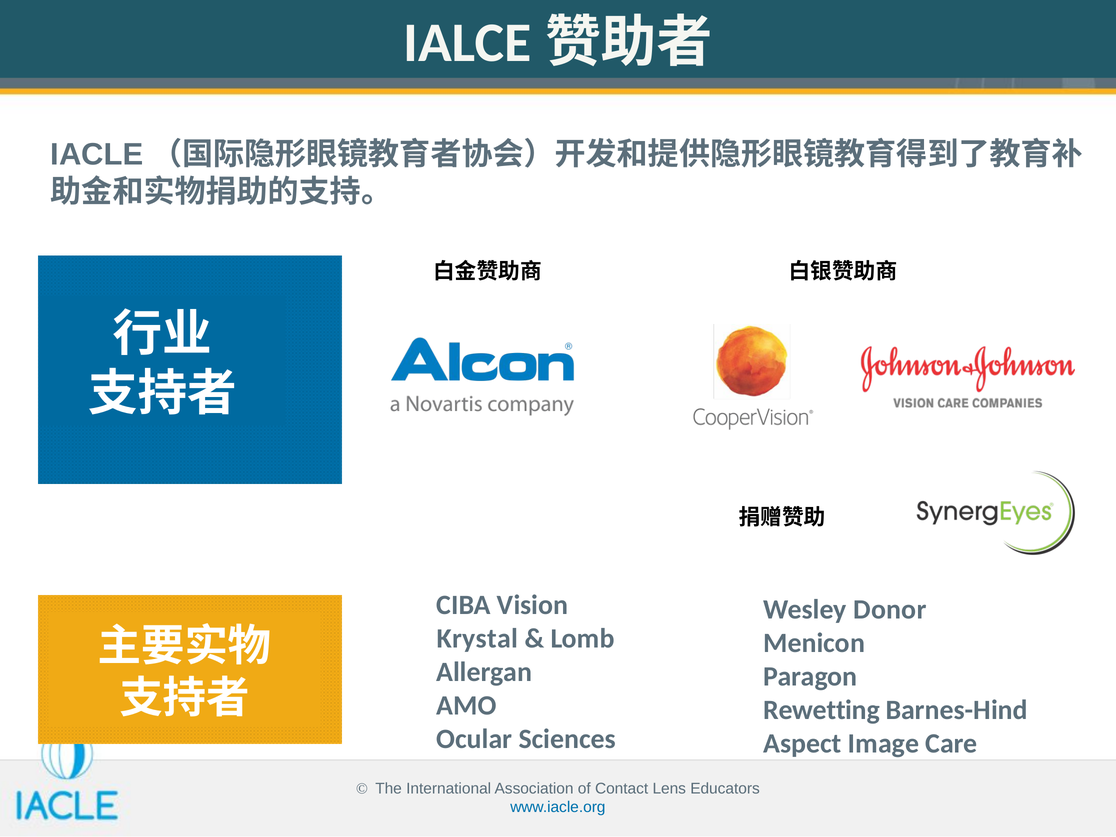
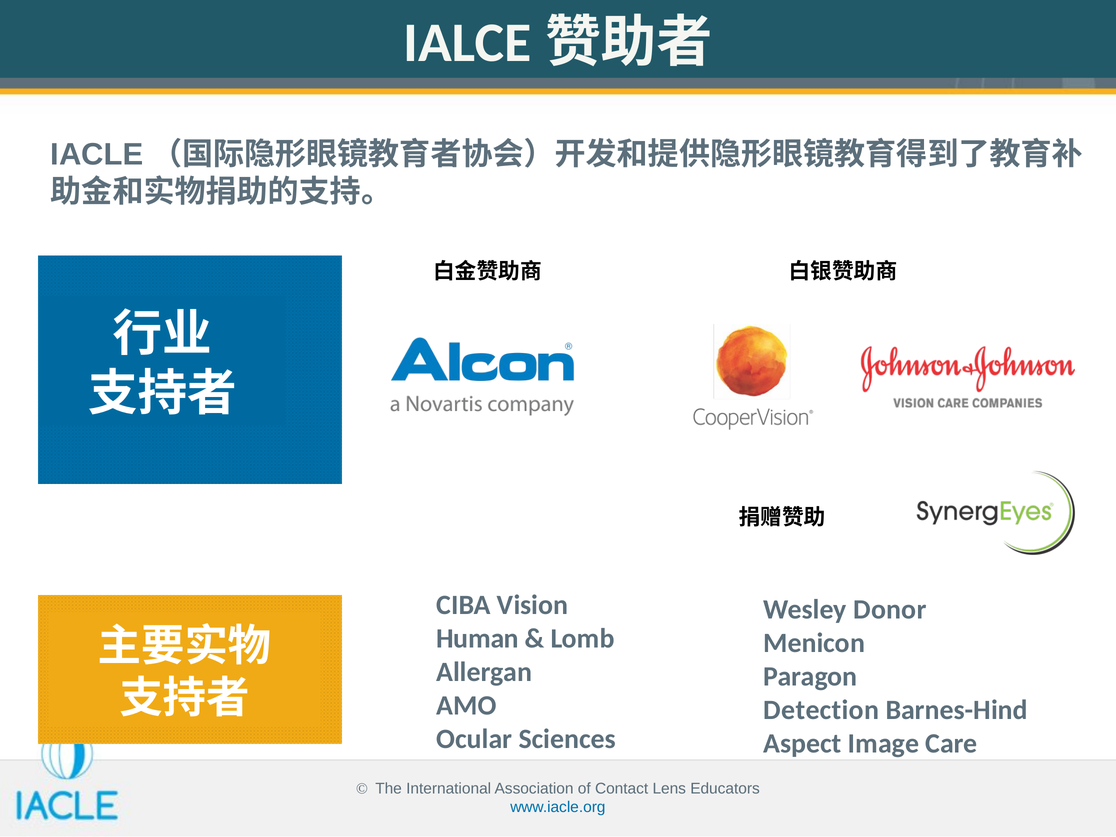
Krystal: Krystal -> Human
Rewetting: Rewetting -> Detection
